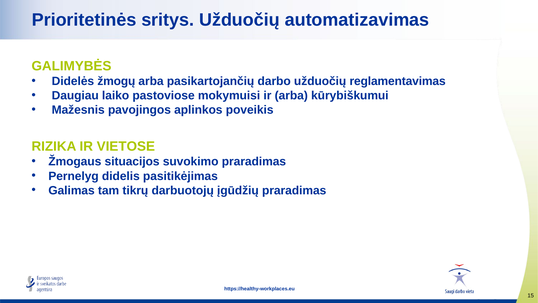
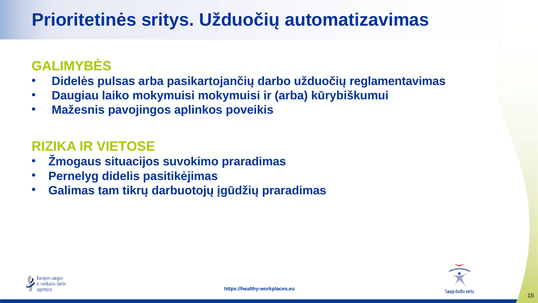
žmogų: žmogų -> pulsas
laiko pastoviose: pastoviose -> mokymuisi
